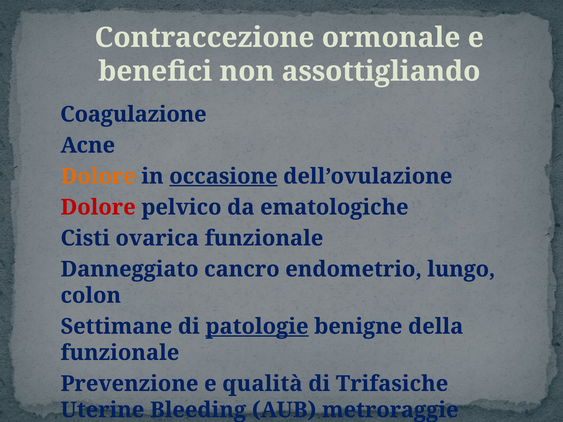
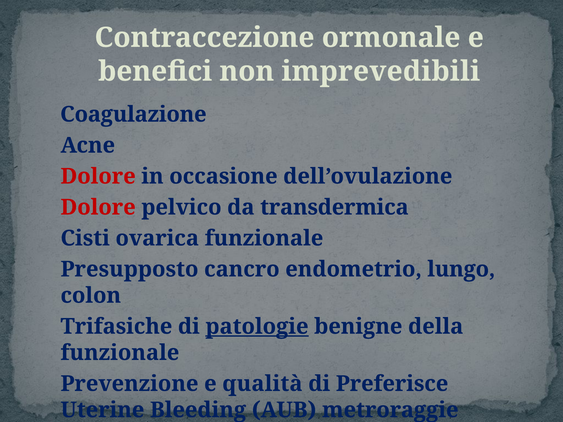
assottigliando: assottigliando -> imprevedibili
Dolore at (98, 176) colour: orange -> red
occasione underline: present -> none
ematologiche: ematologiche -> transdermica
Danneggiato: Danneggiato -> Presupposto
Settimane: Settimane -> Trifasiche
Trifasiche: Trifasiche -> Preferisce
